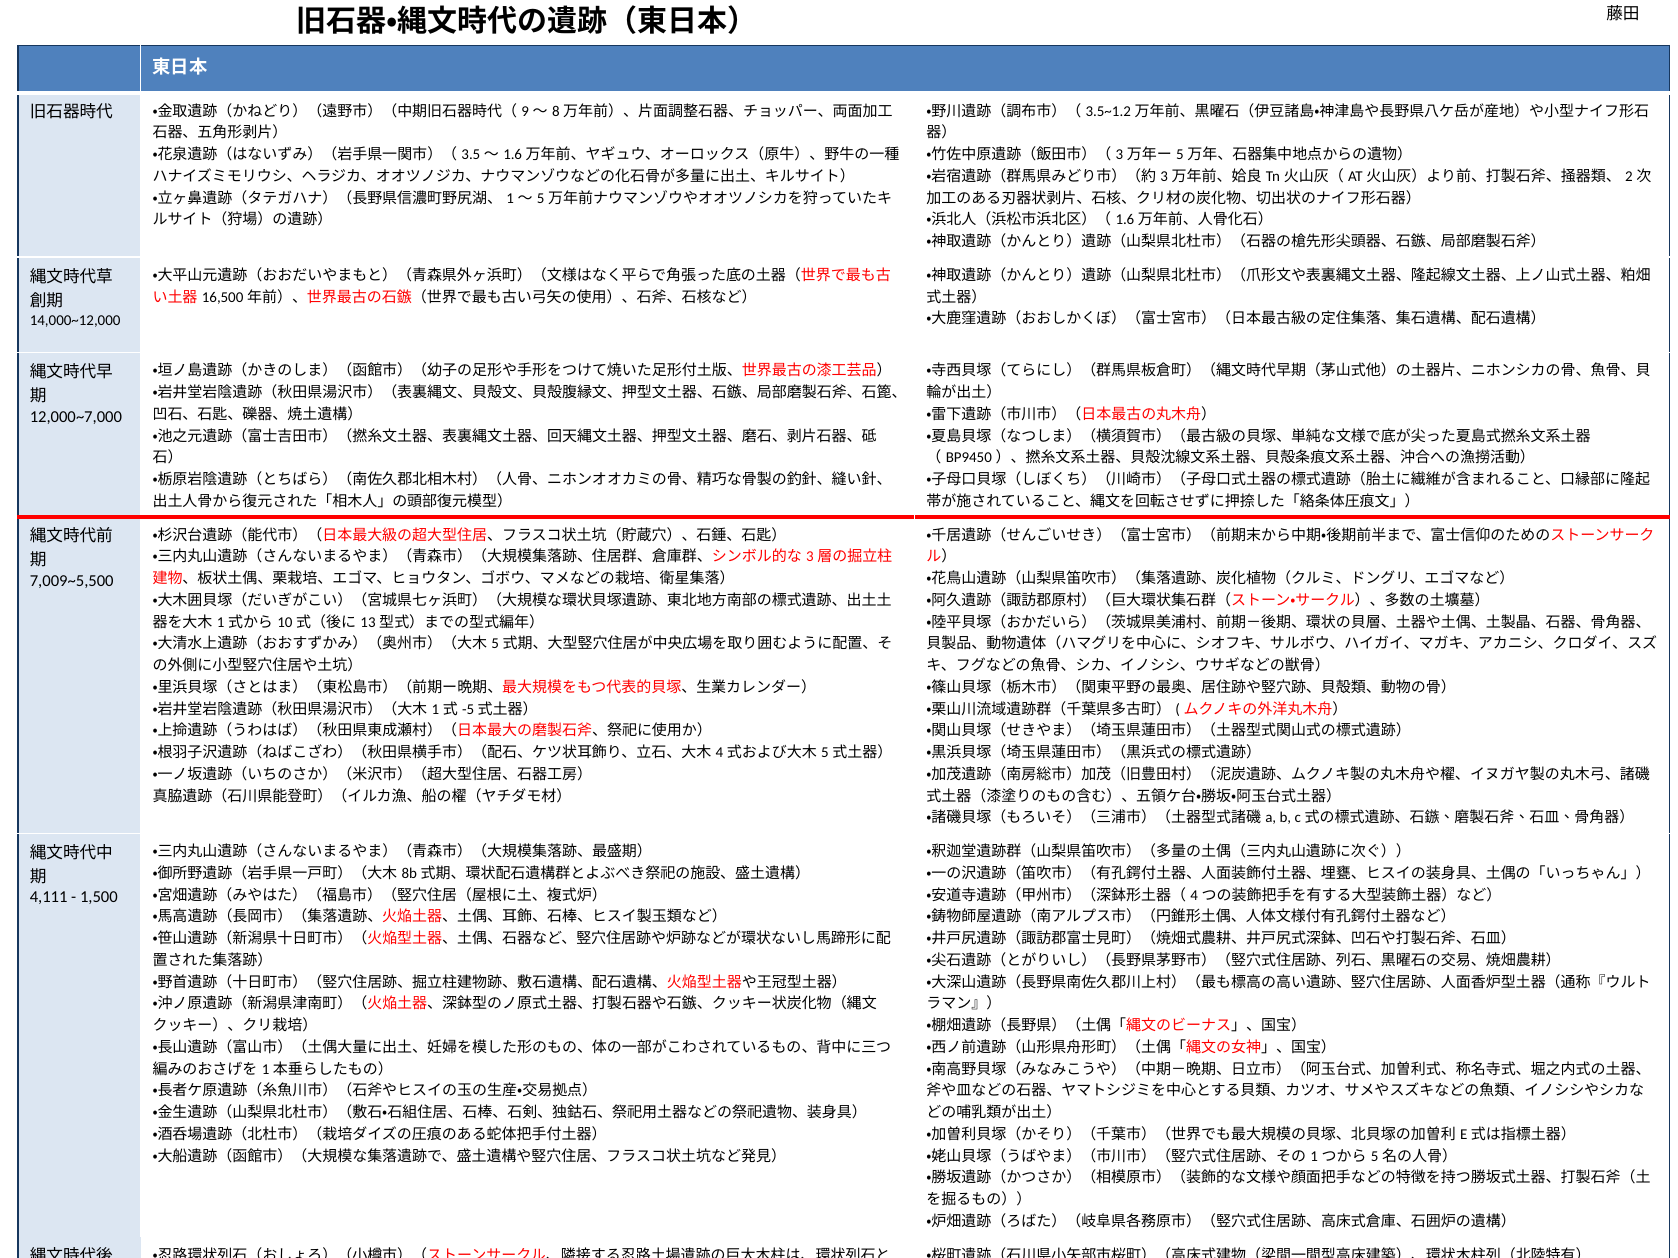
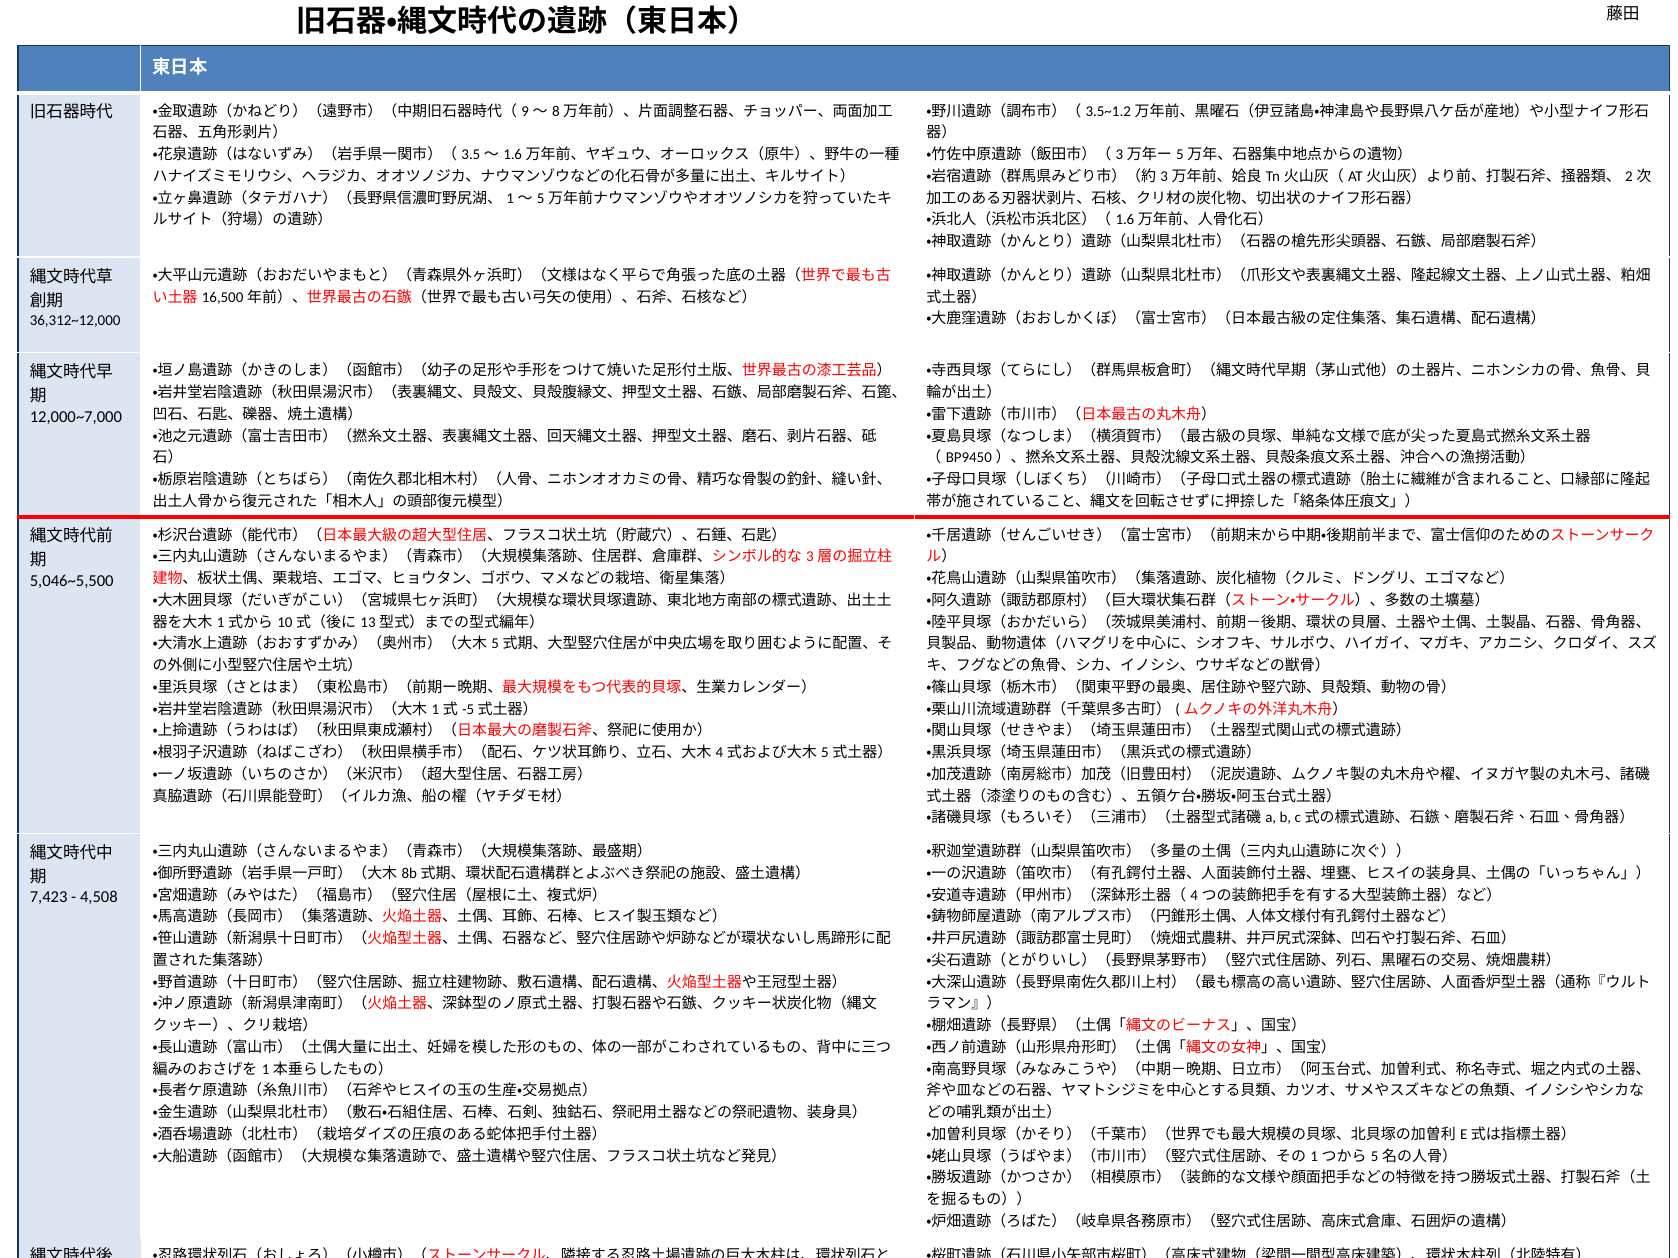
14,000~12,000: 14,000~12,000 -> 36,312~12,000
7,009~5,500: 7,009~5,500 -> 5,046~5,500
4,111: 4,111 -> 7,423
1,500: 1,500 -> 4,508
